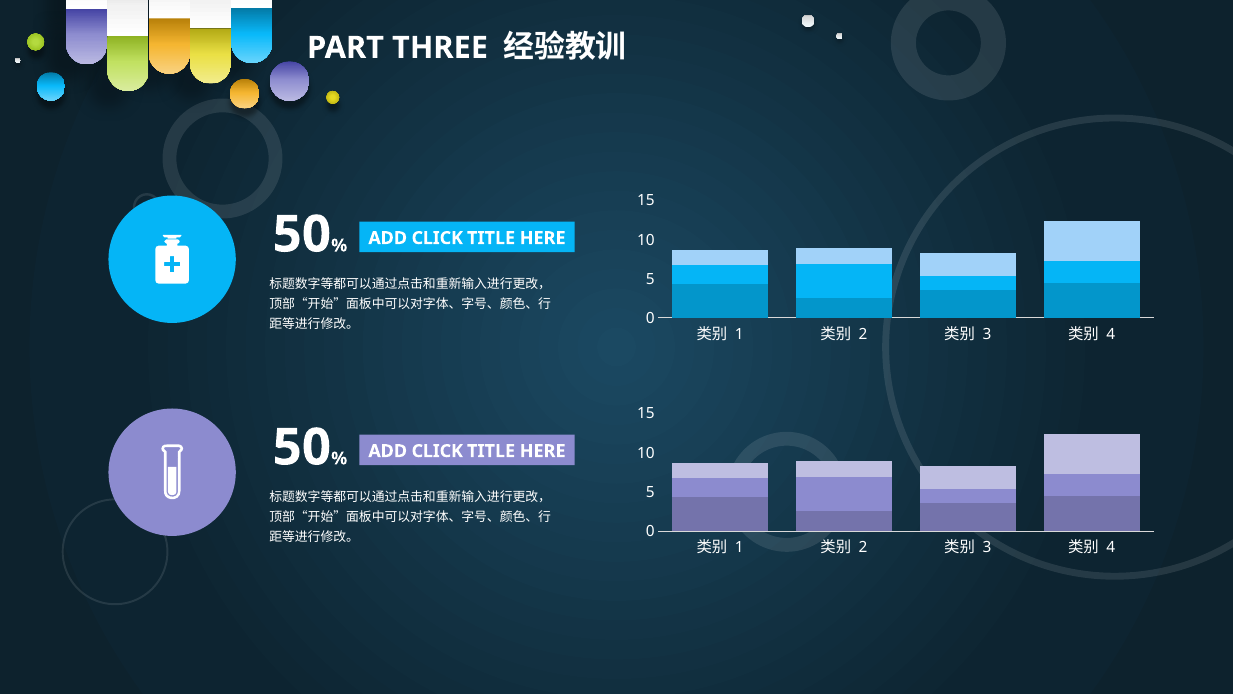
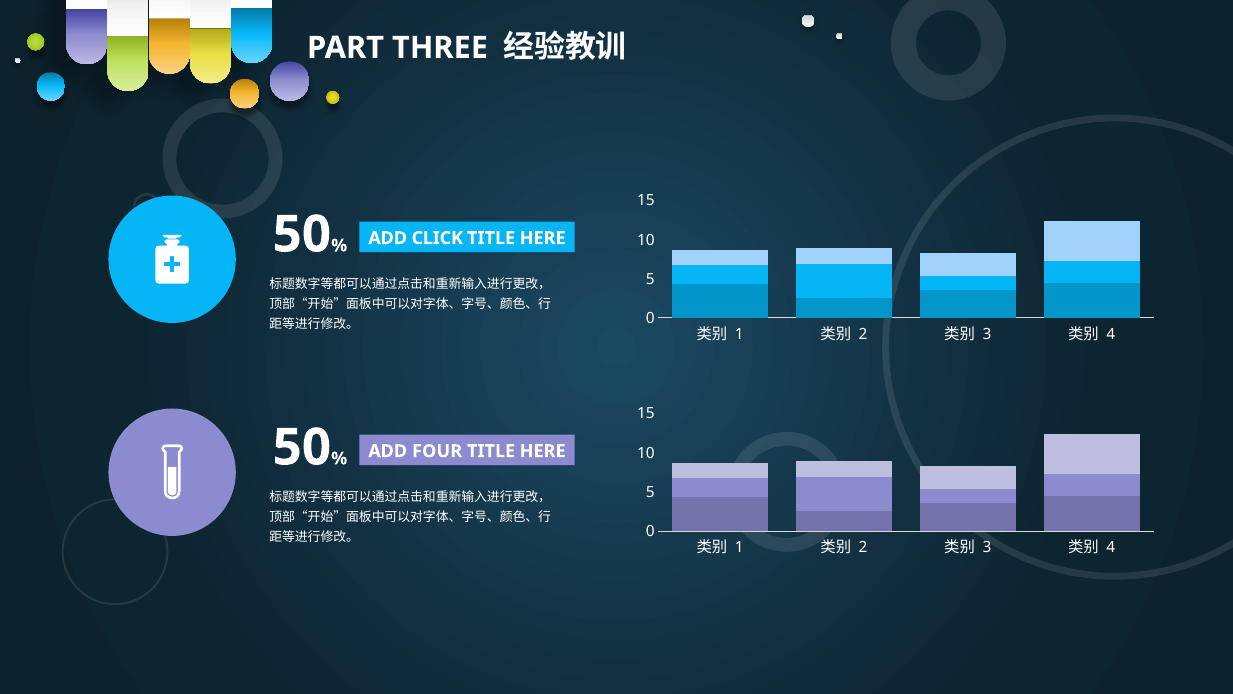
CLICK at (437, 451): CLICK -> FOUR
